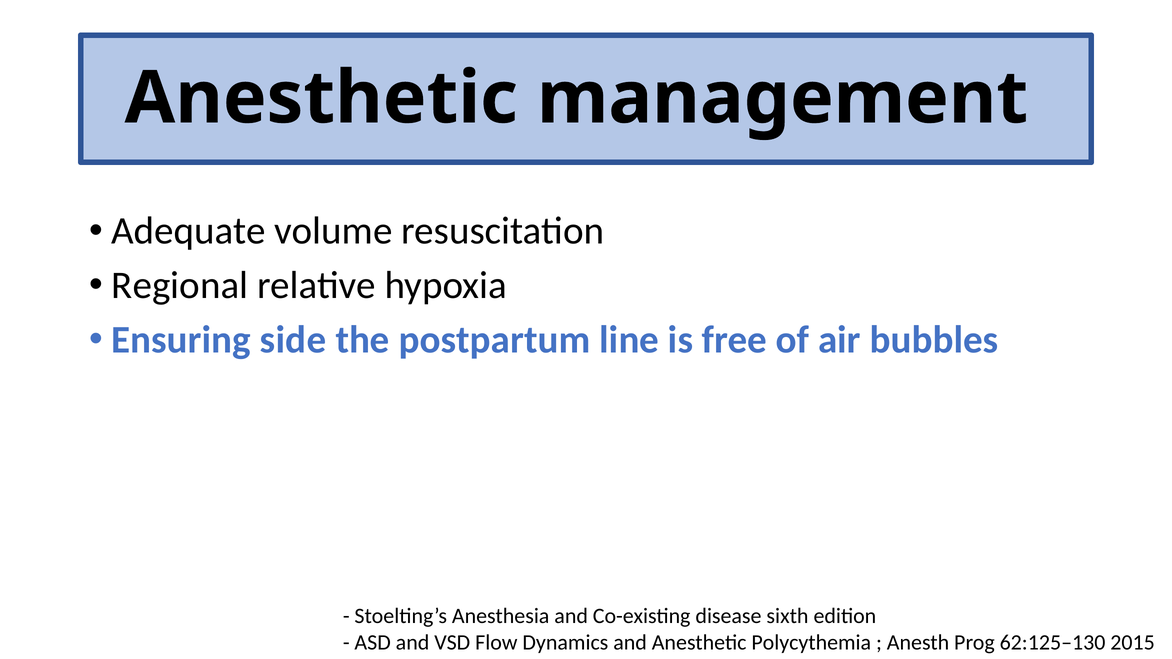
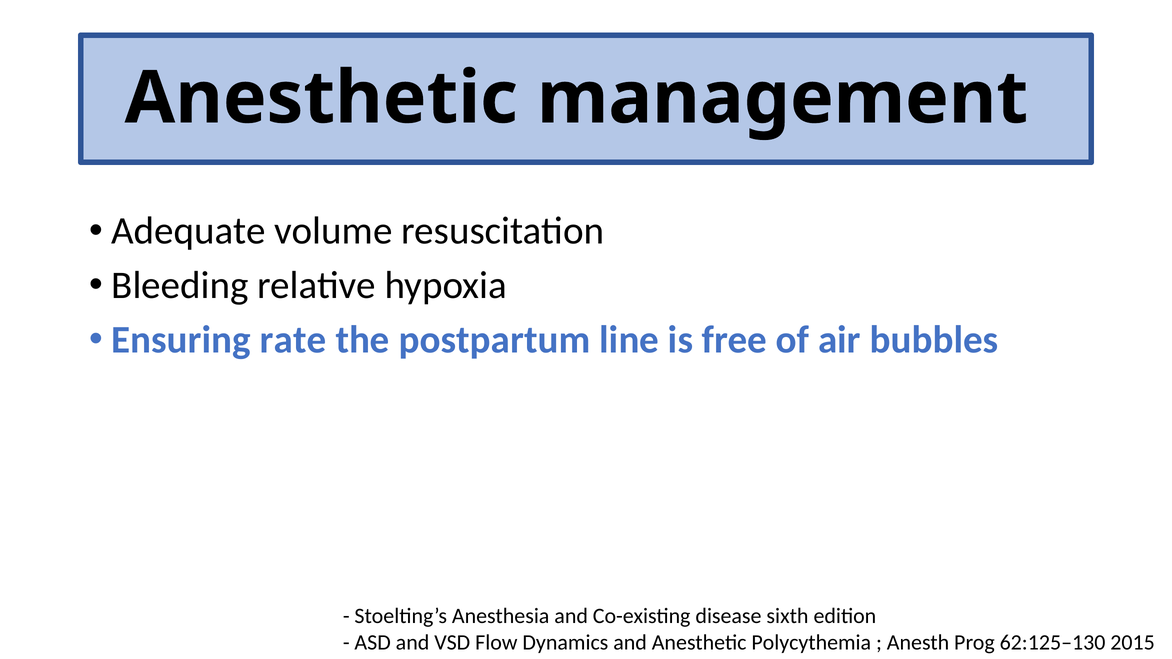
Regional: Regional -> Bleeding
side: side -> rate
